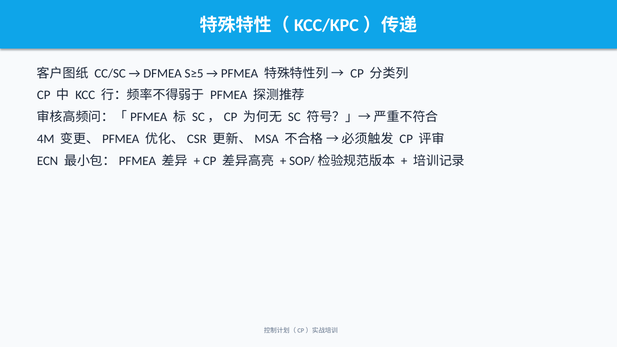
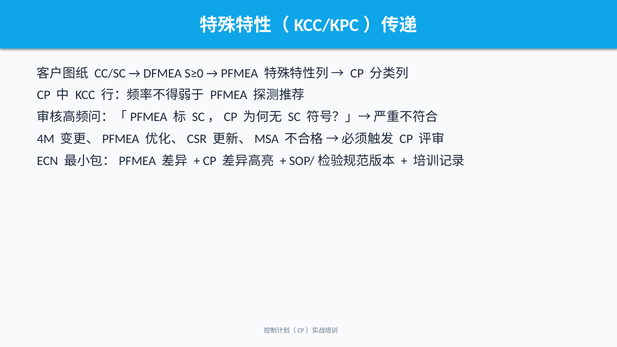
S≥5: S≥5 -> S≥0
